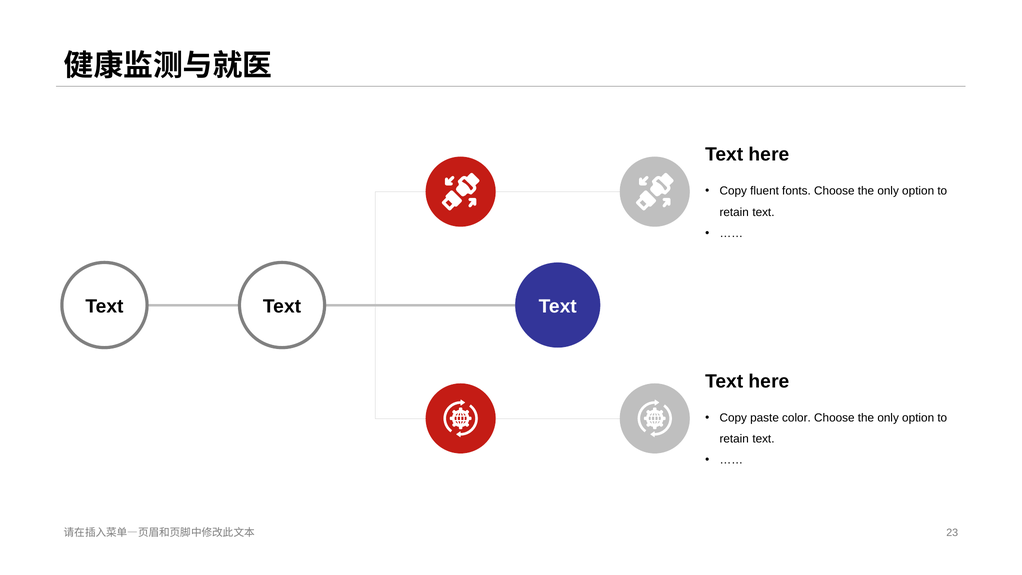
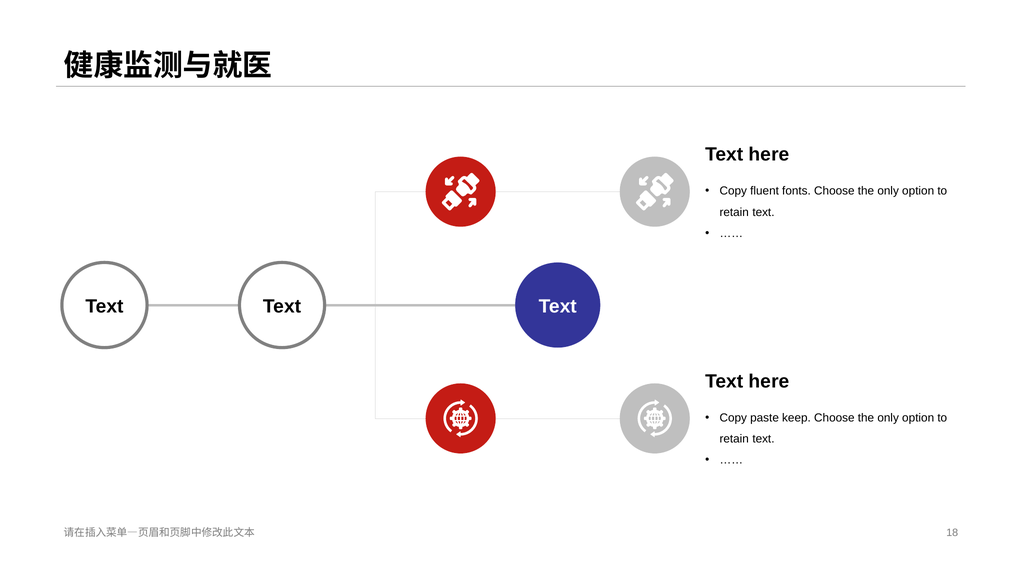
color: color -> keep
23: 23 -> 18
